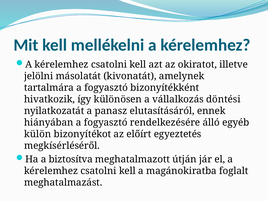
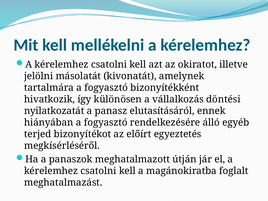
külön: külön -> terjed
biztosítva: biztosítva -> panaszok
